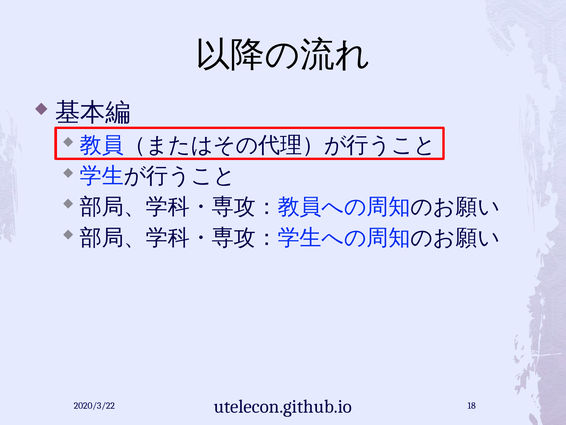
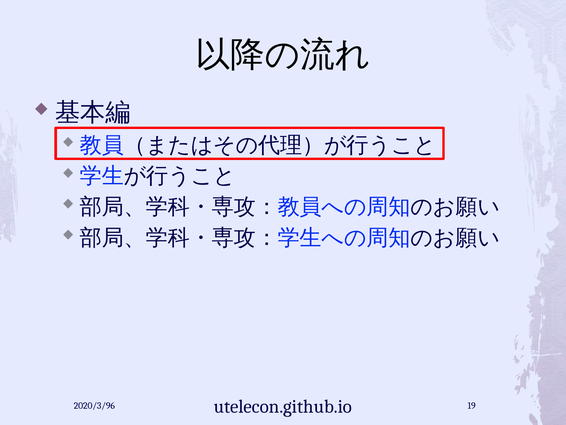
2020/3/22: 2020/3/22 -> 2020/3/96
18: 18 -> 19
